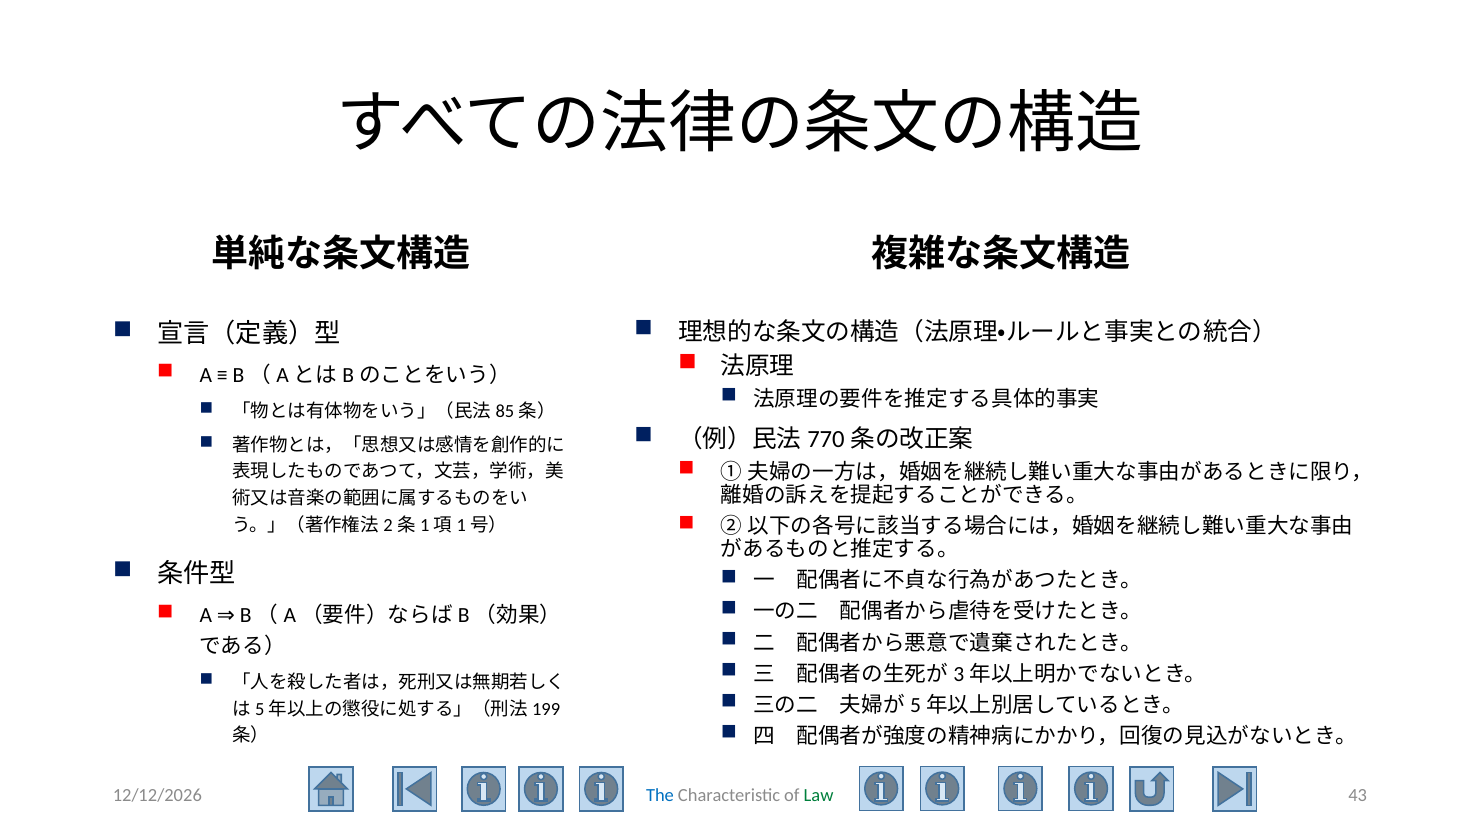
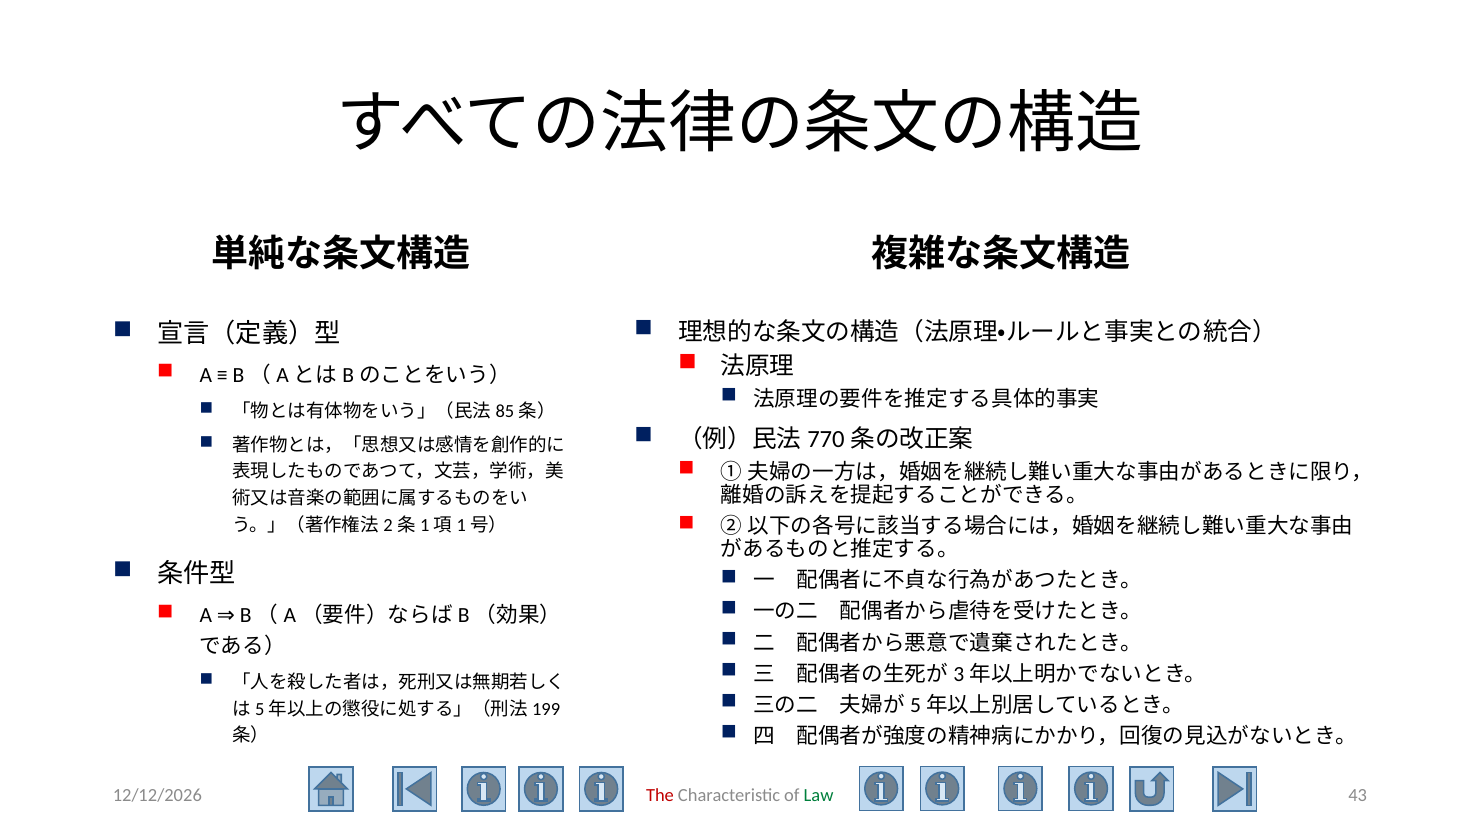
The colour: blue -> red
